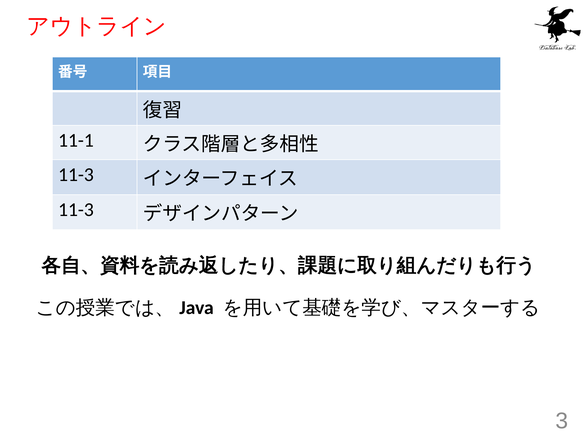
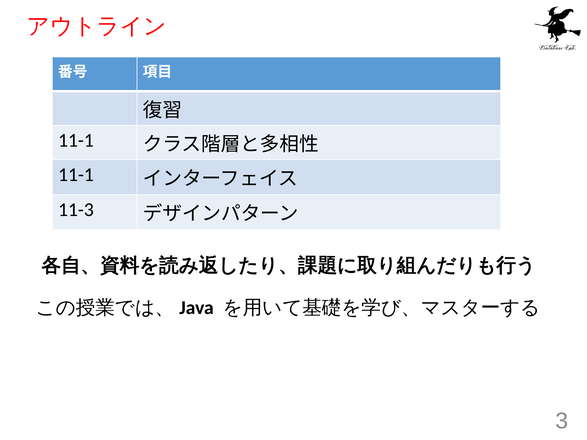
11-3 at (76, 175): 11-3 -> 11-1
